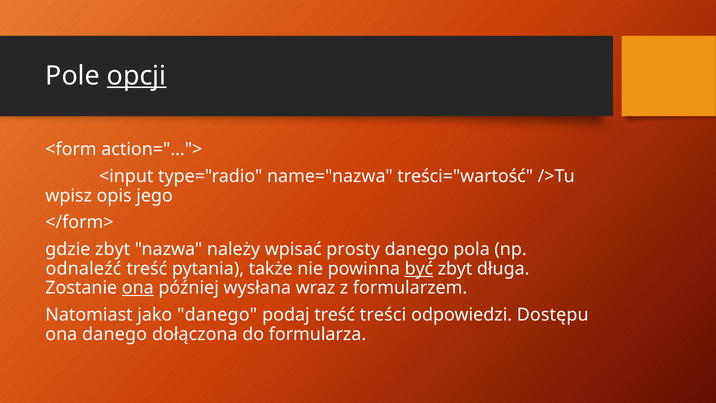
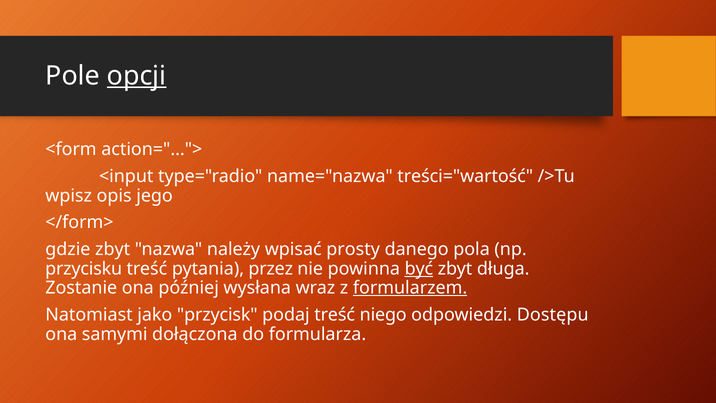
odnaleźć: odnaleźć -> przycisku
także: także -> przez
ona at (138, 288) underline: present -> none
formularzem underline: none -> present
jako danego: danego -> przycisk
treści: treści -> niego
ona danego: danego -> samymi
